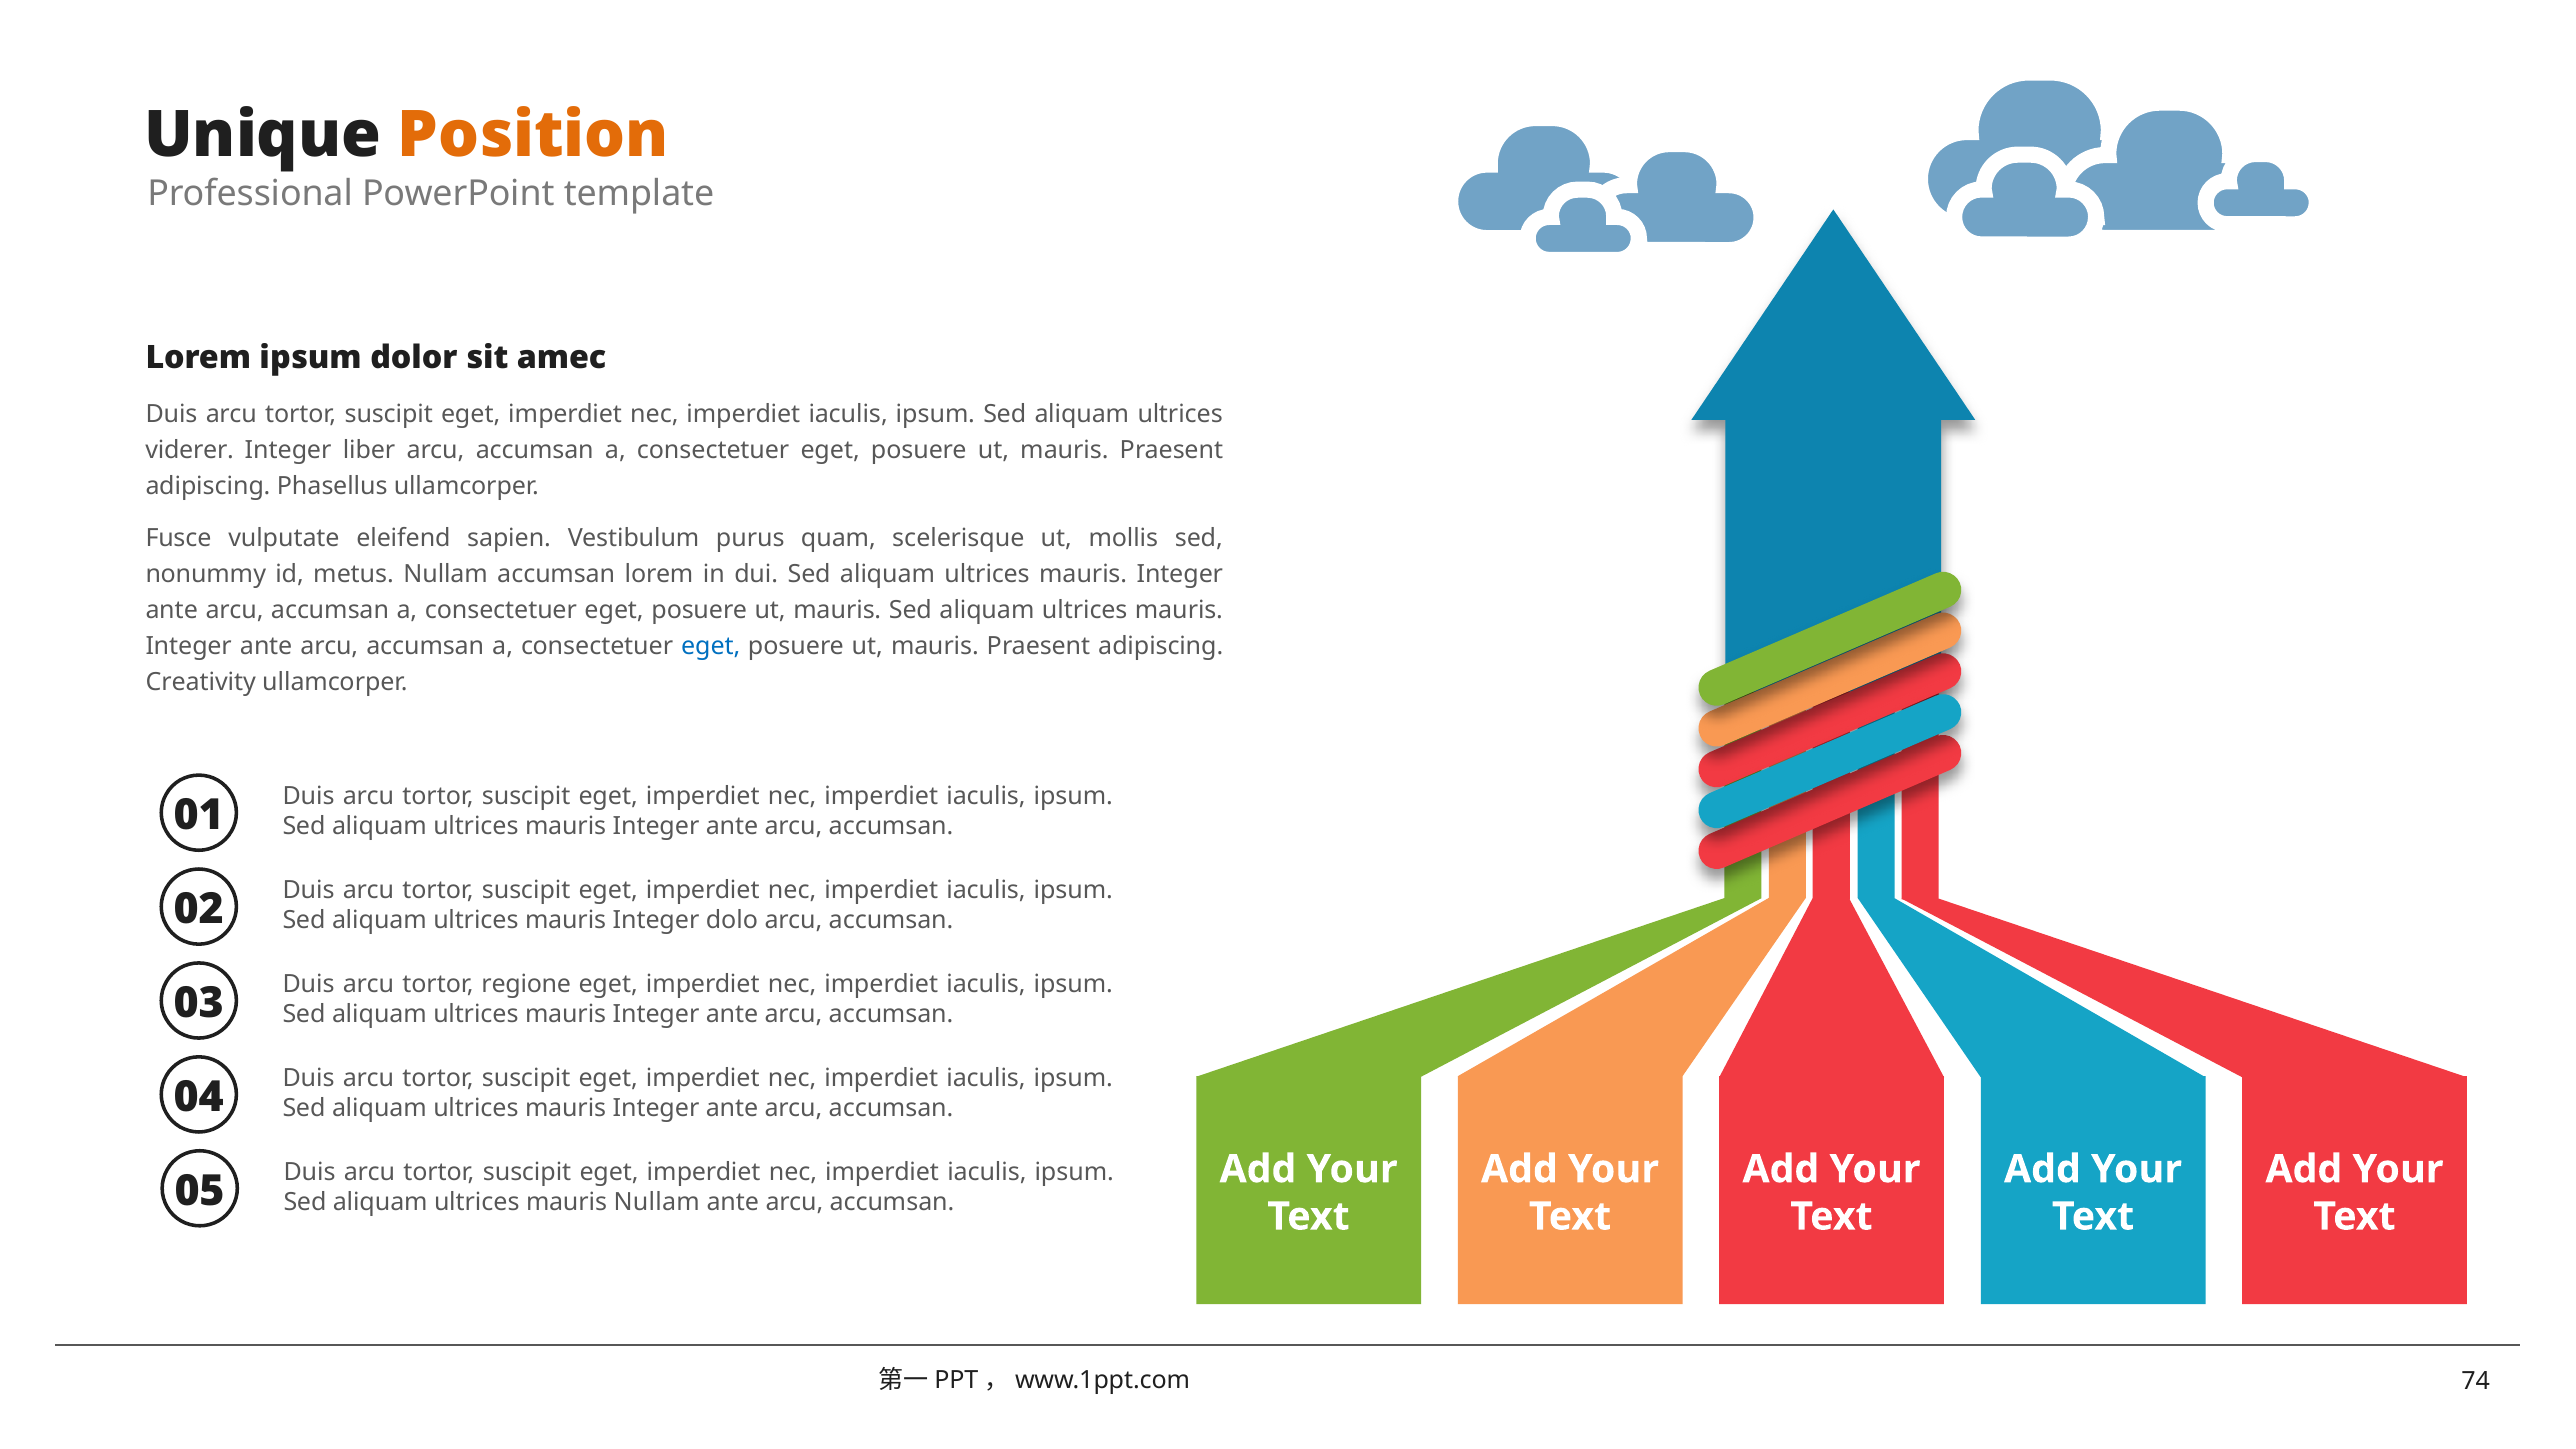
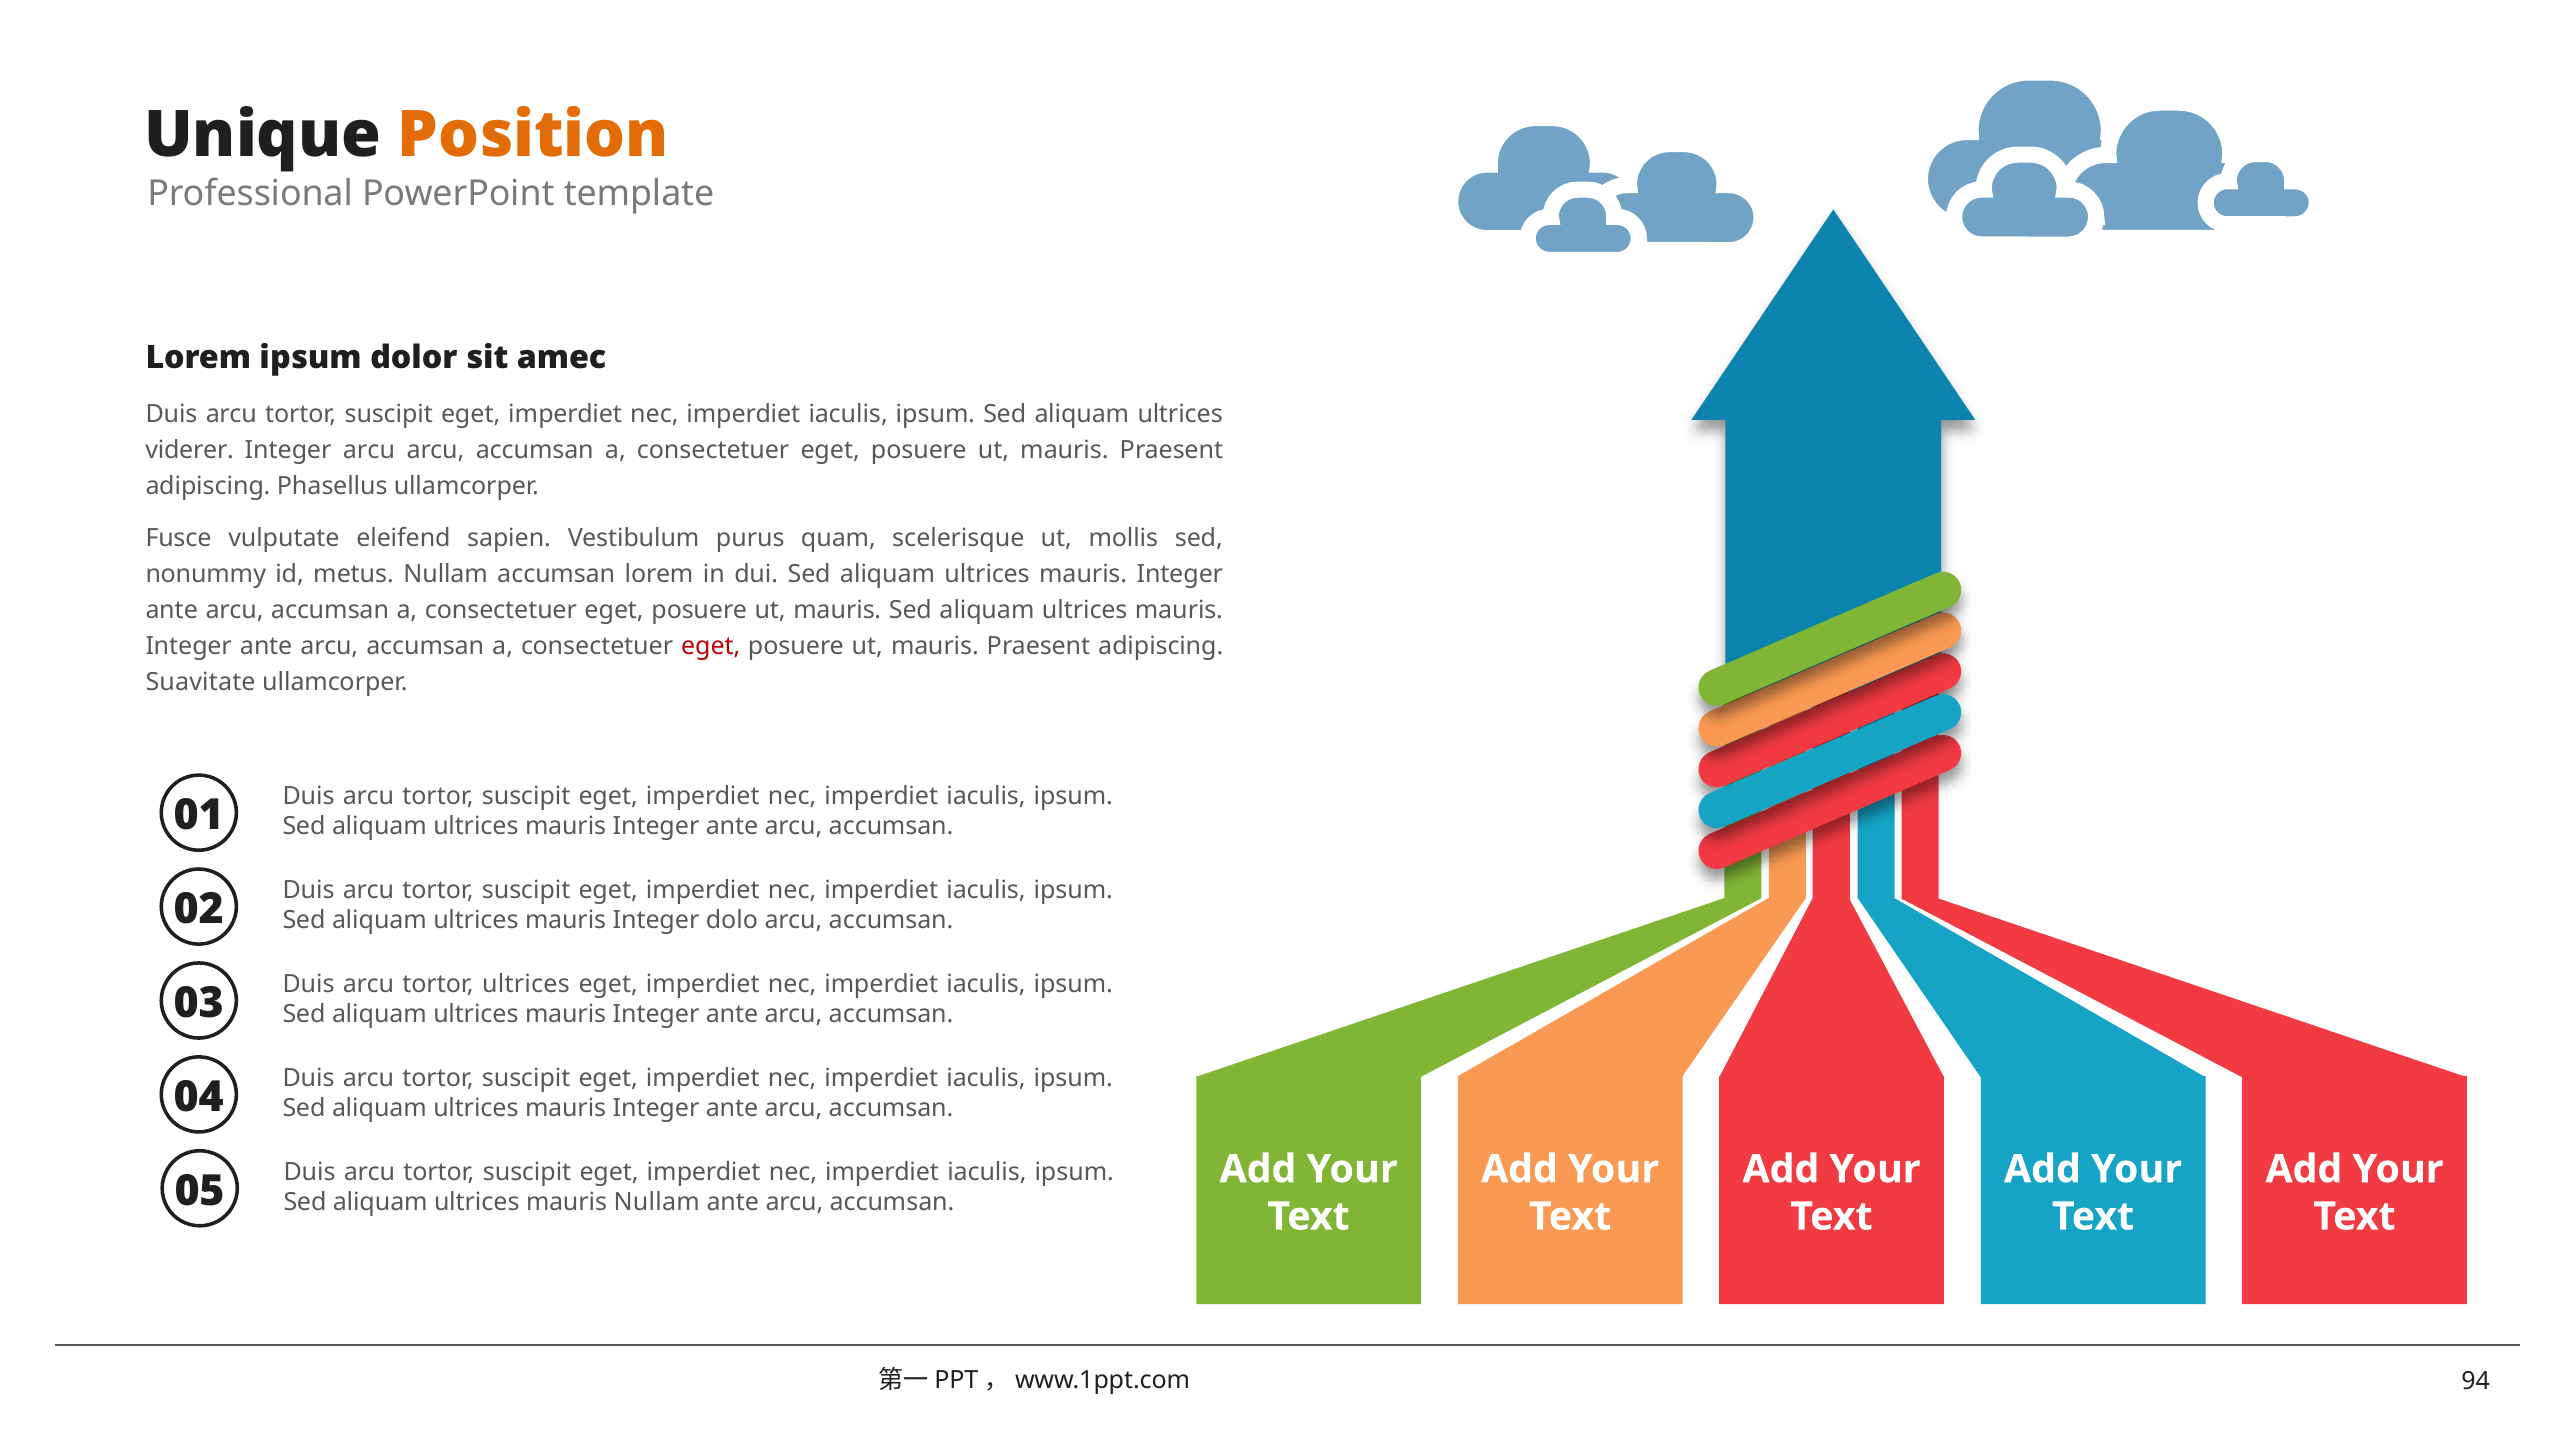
Integer liber: liber -> arcu
eget at (711, 646) colour: blue -> red
Creativity: Creativity -> Suavitate
tortor regione: regione -> ultrices
74: 74 -> 94
